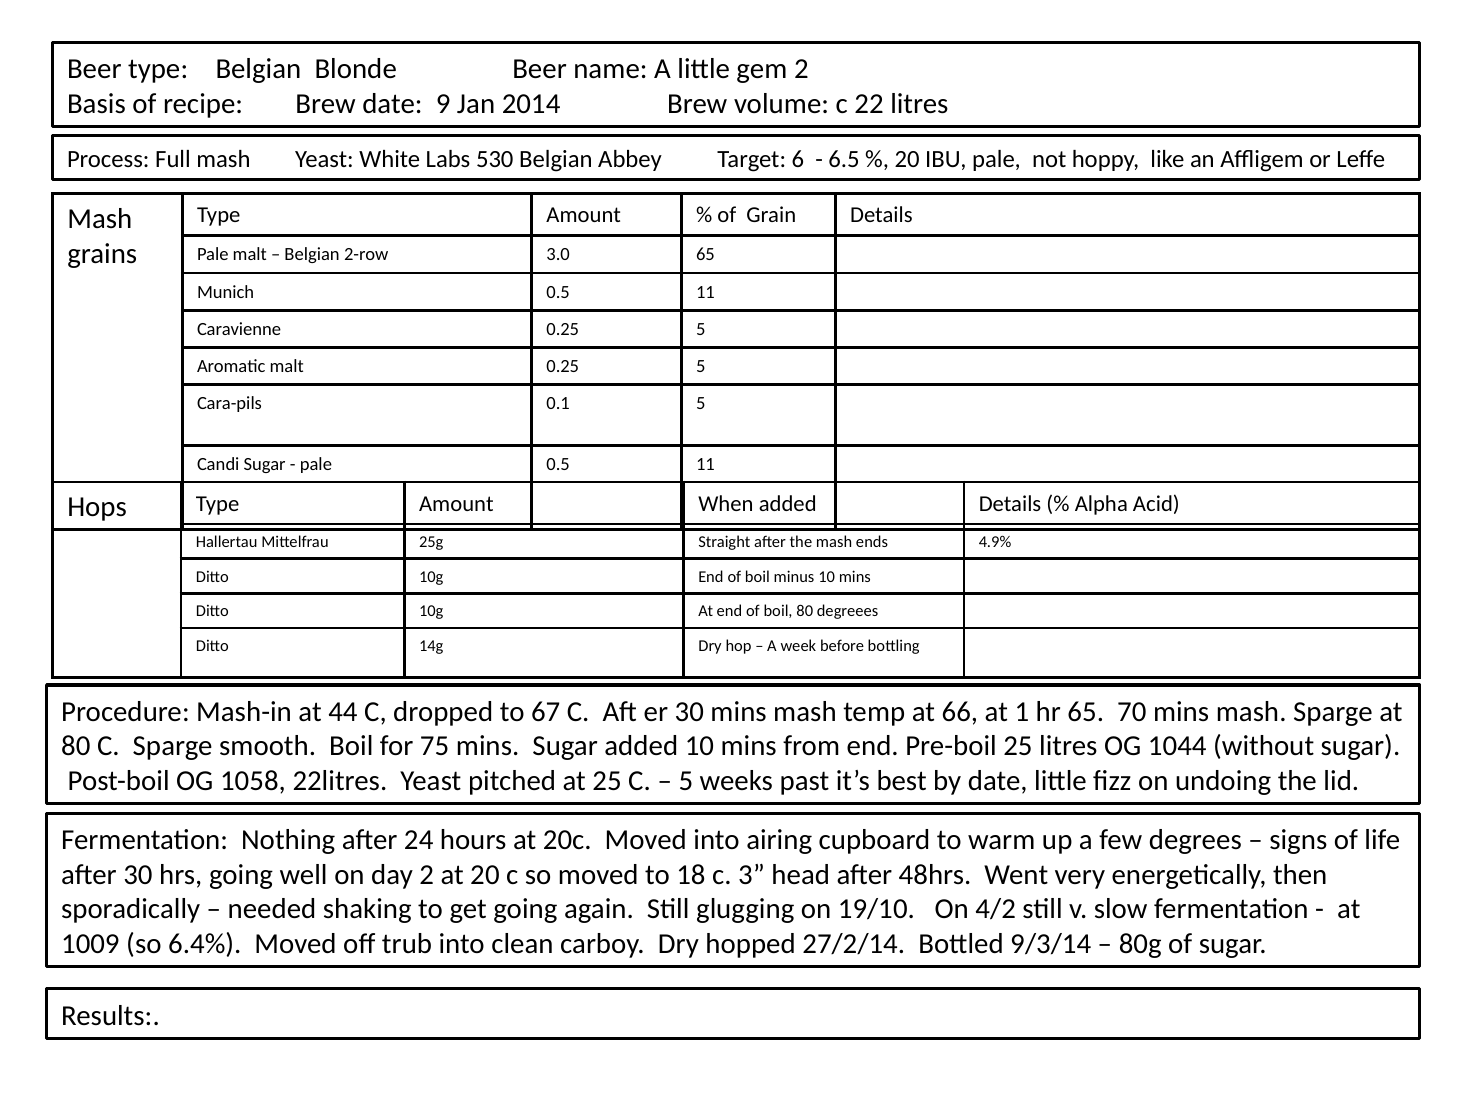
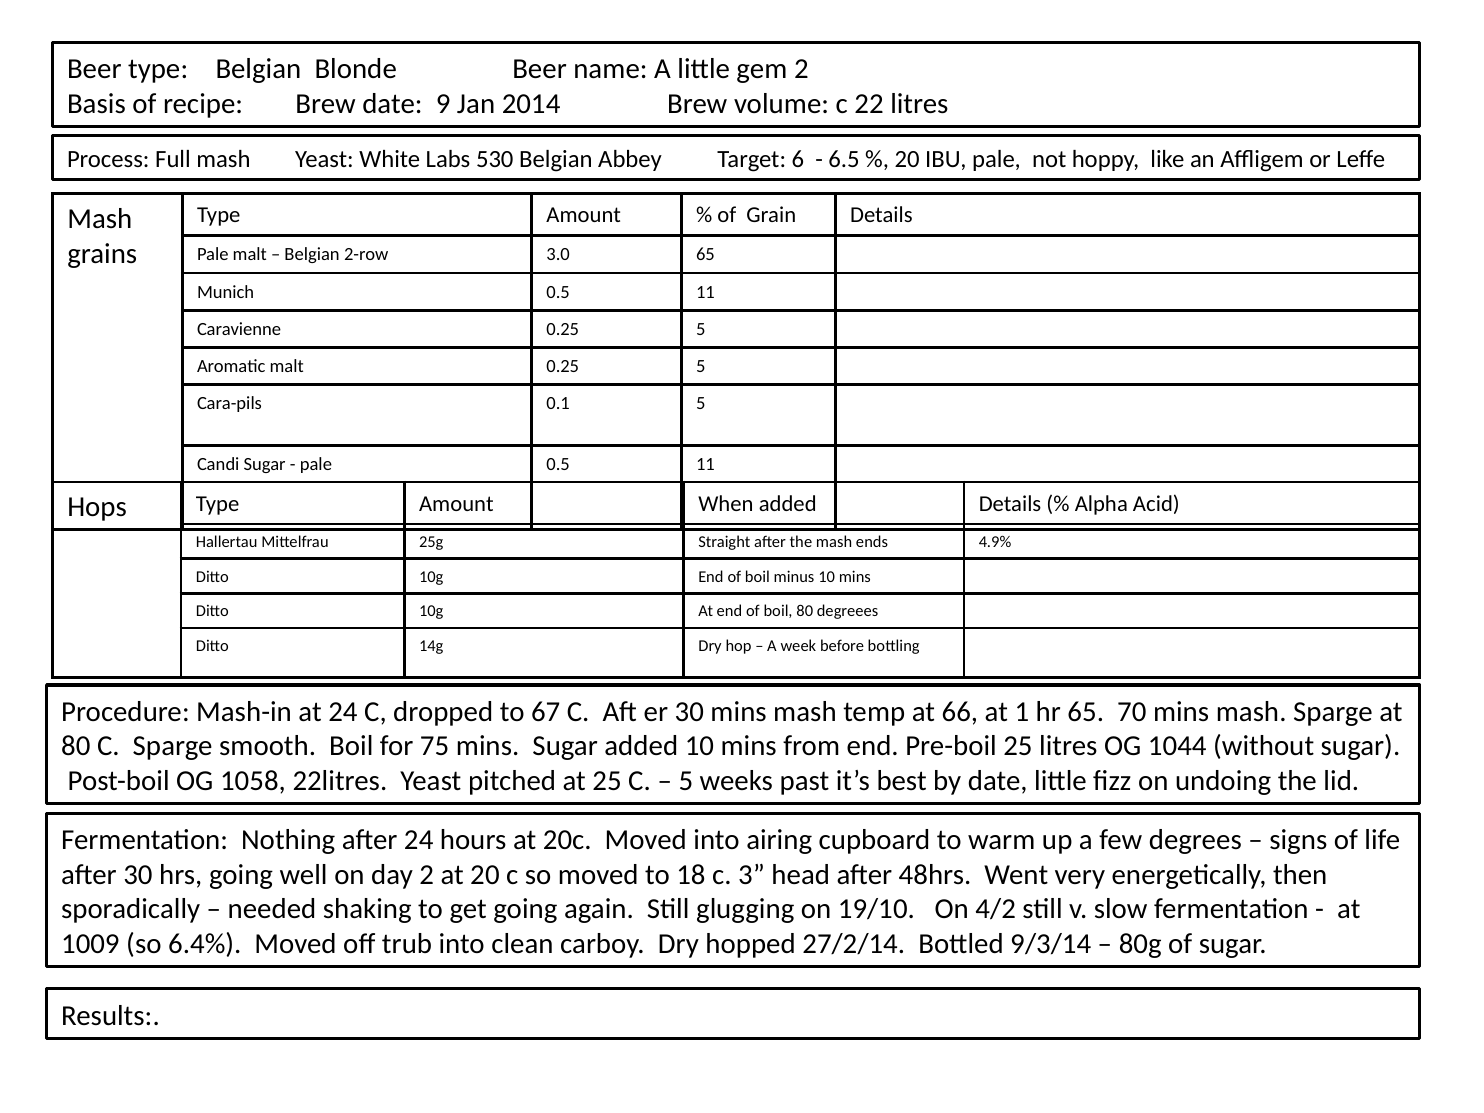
at 44: 44 -> 24
